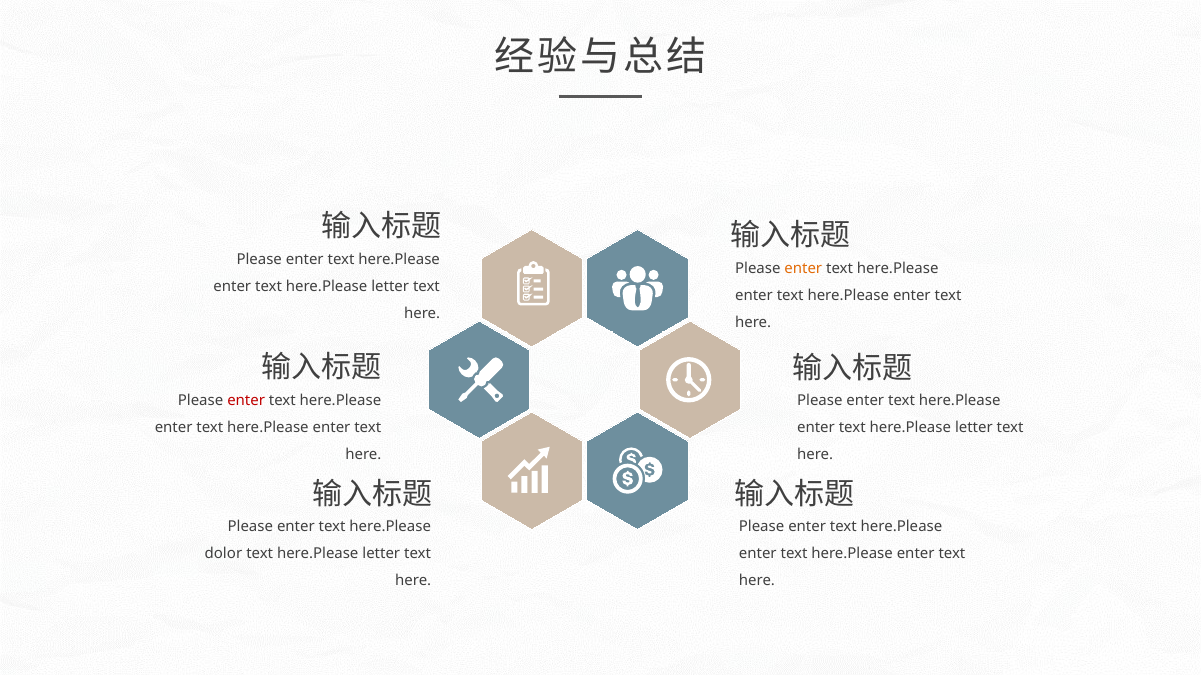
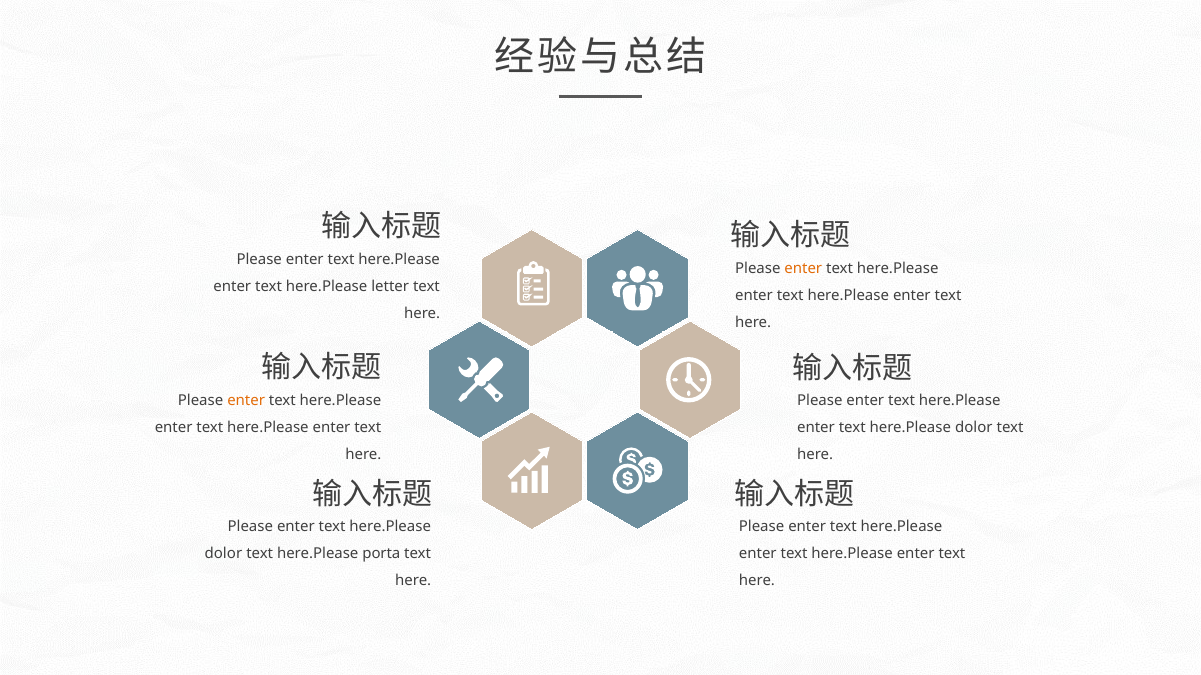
enter at (246, 401) colour: red -> orange
letter at (974, 428): letter -> dolor
letter at (381, 554): letter -> porta
